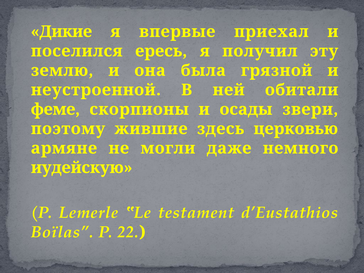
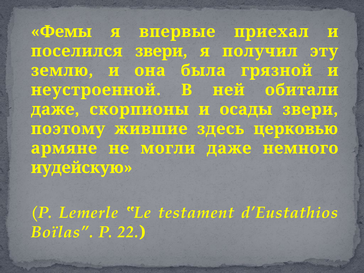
Дикие: Дикие -> Фемы
поселился ересь: ересь -> звери
феме at (55, 109): феме -> даже
